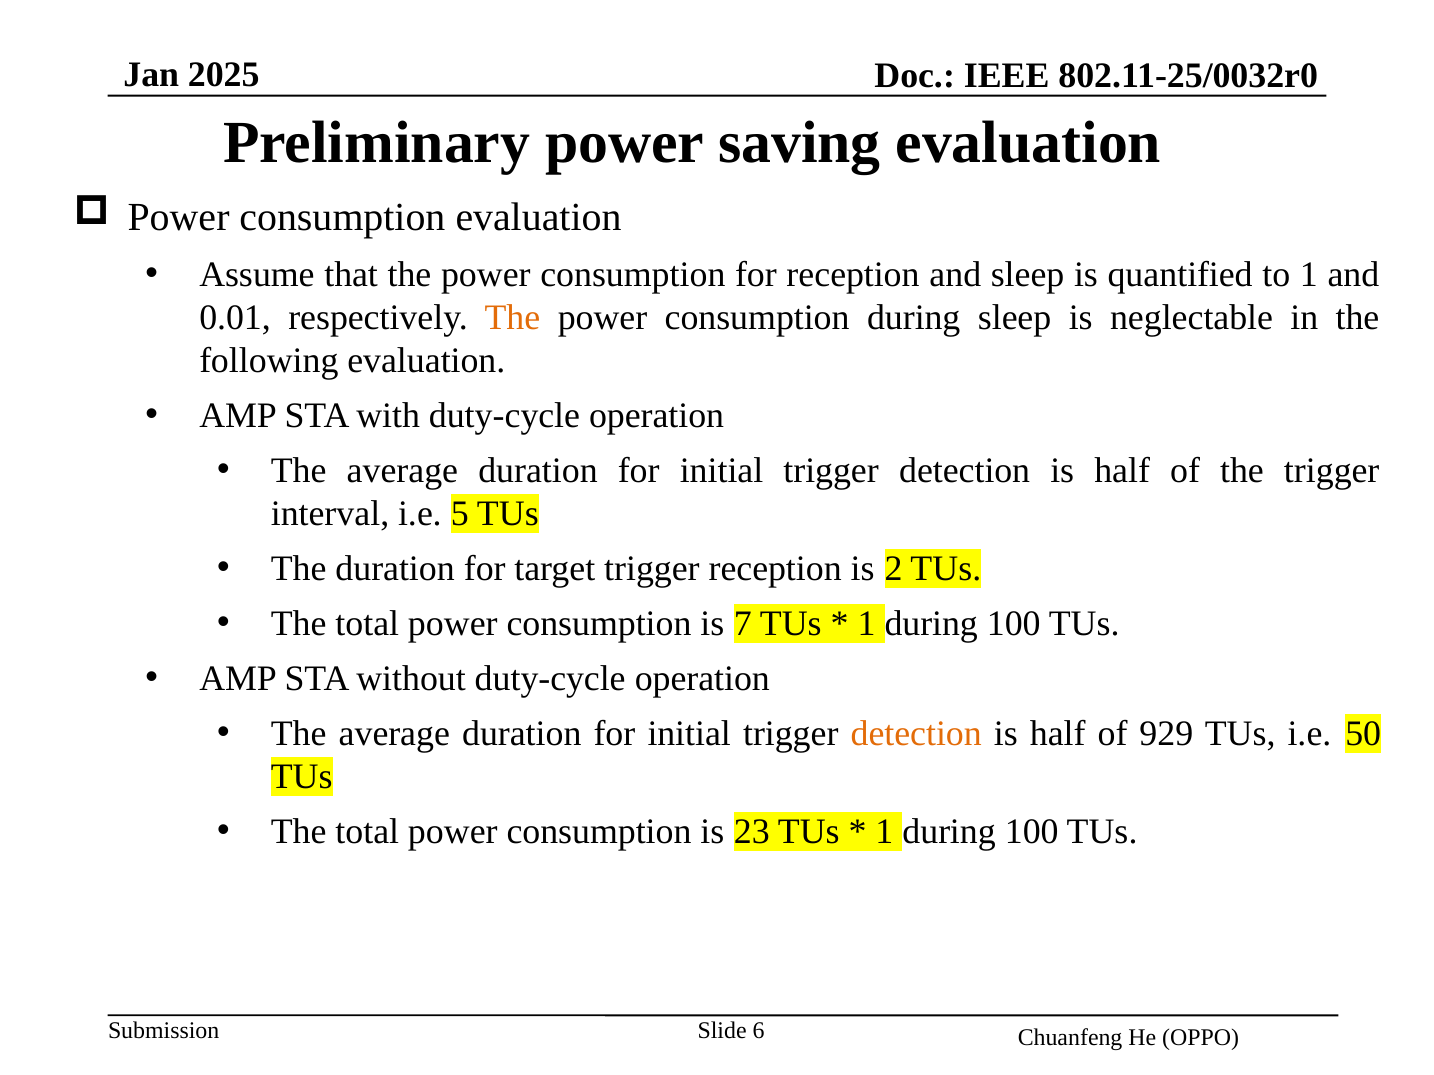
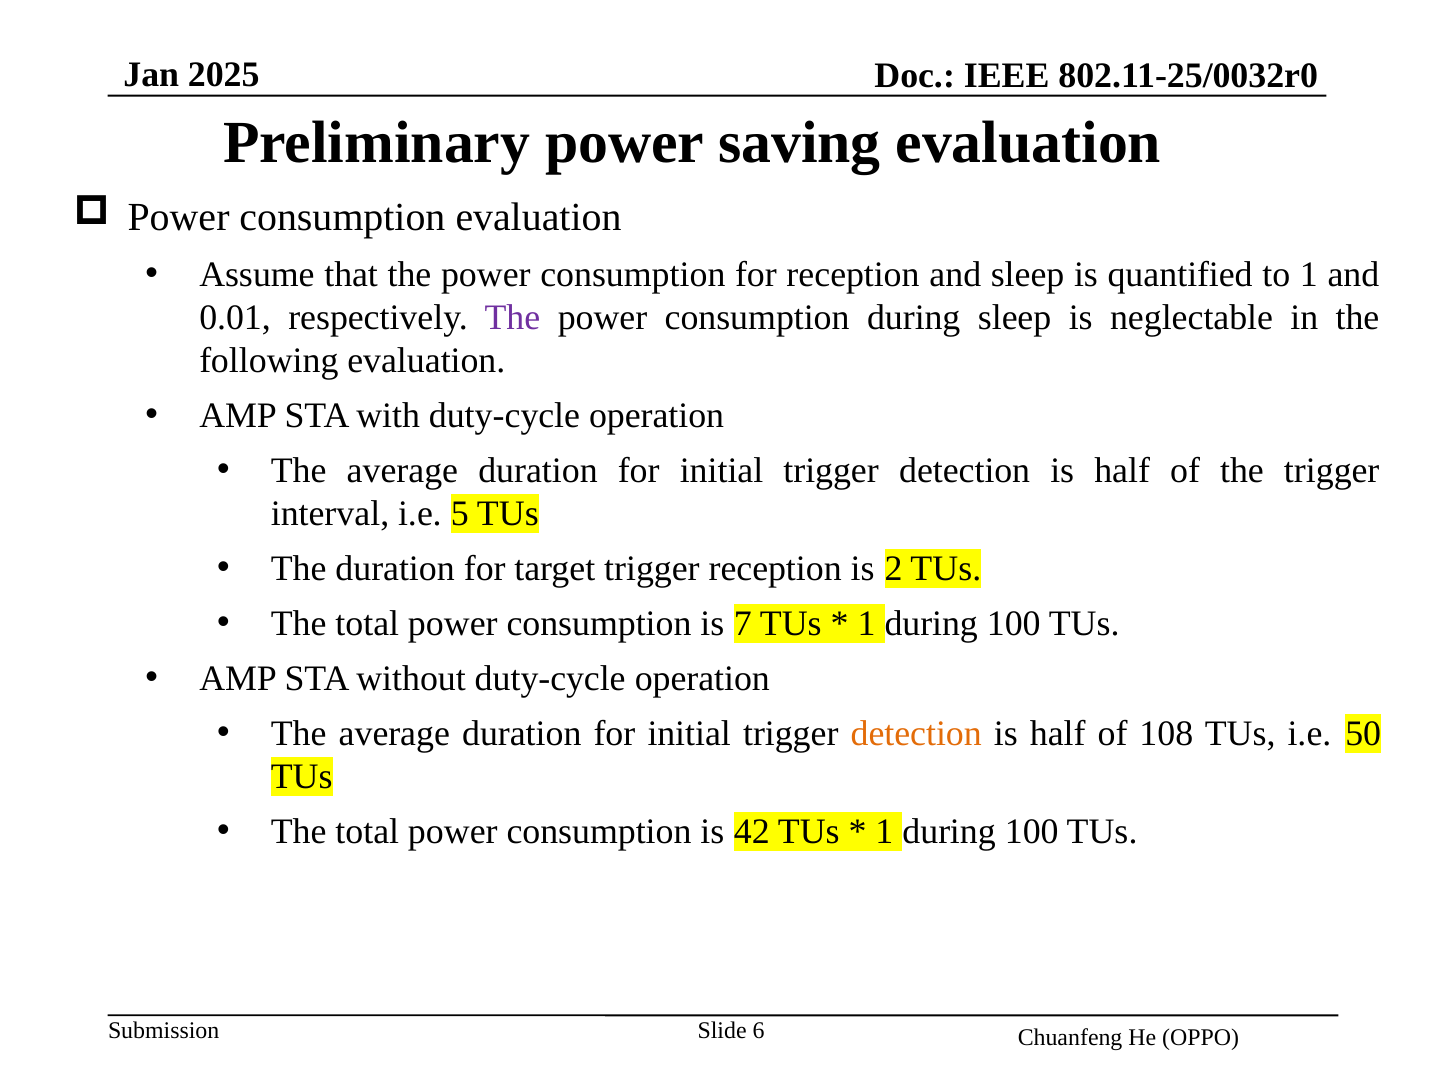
The at (512, 318) colour: orange -> purple
929: 929 -> 108
23: 23 -> 42
